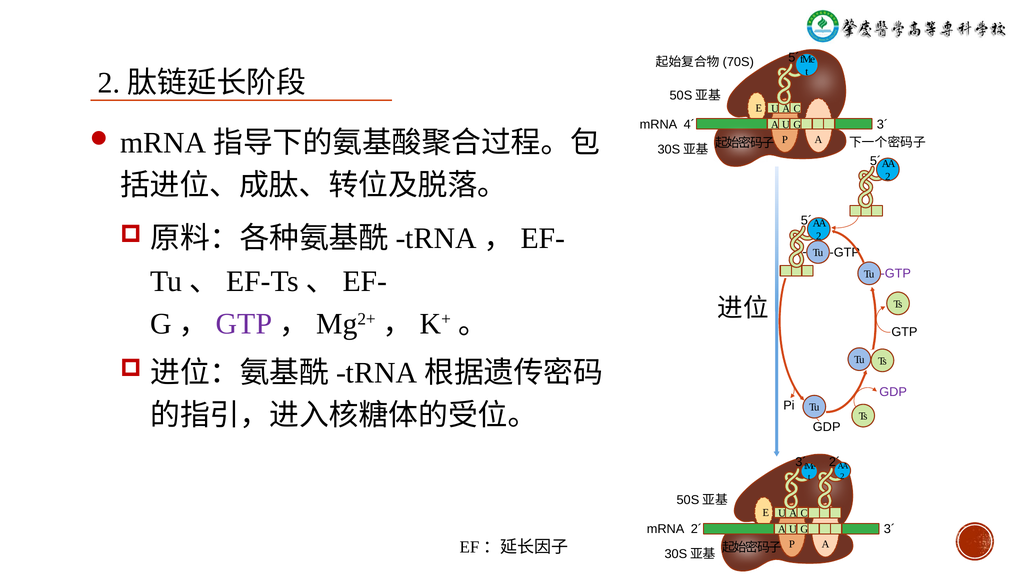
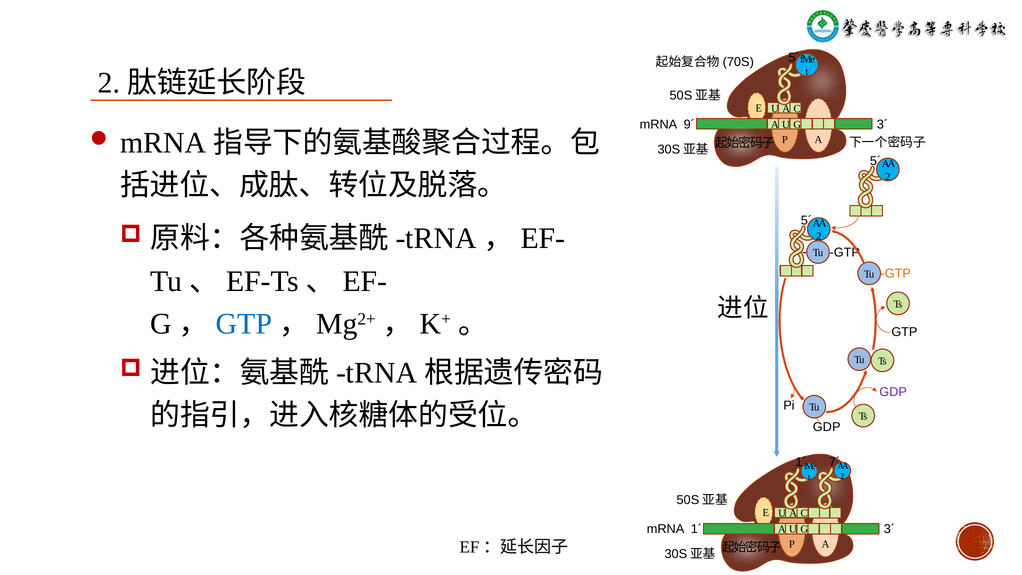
4´: 4´ -> 9´
GTP at (896, 274) colour: purple -> orange
GTP at (244, 324) colour: purple -> blue
2´ at (835, 462): 2´ -> 7´
3´ at (801, 462): 3´ -> 1´
mRNA 2´: 2´ -> 1´
